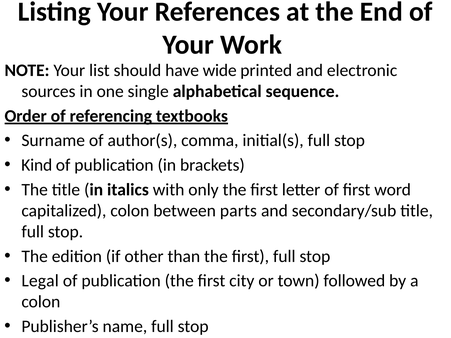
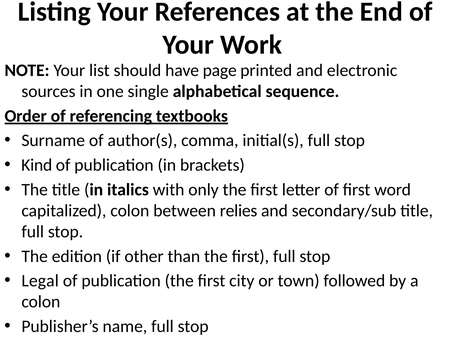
wide: wide -> page
parts: parts -> relies
